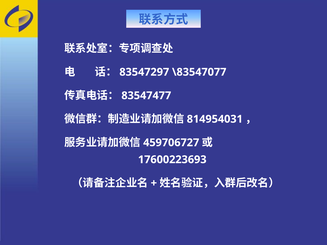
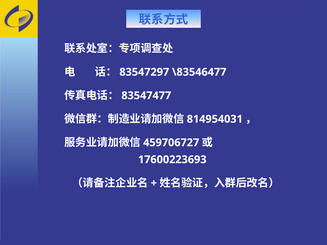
\83547077: \83547077 -> \83546477
